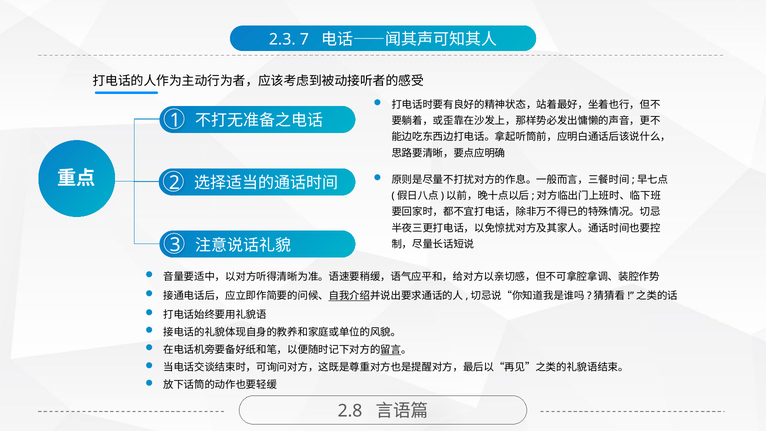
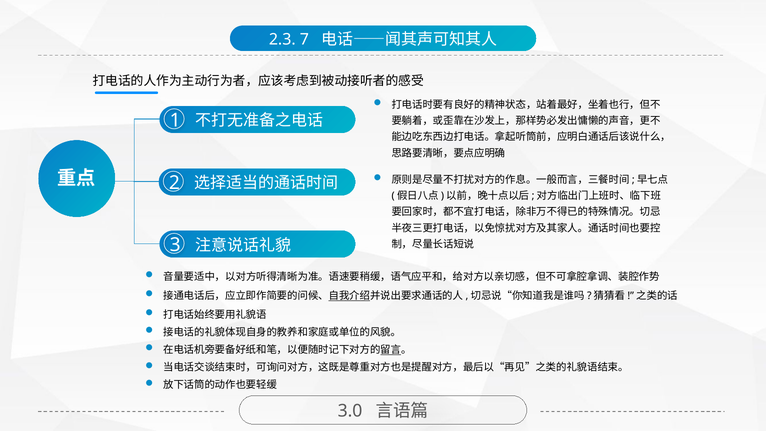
2.8: 2.8 -> 3.0
